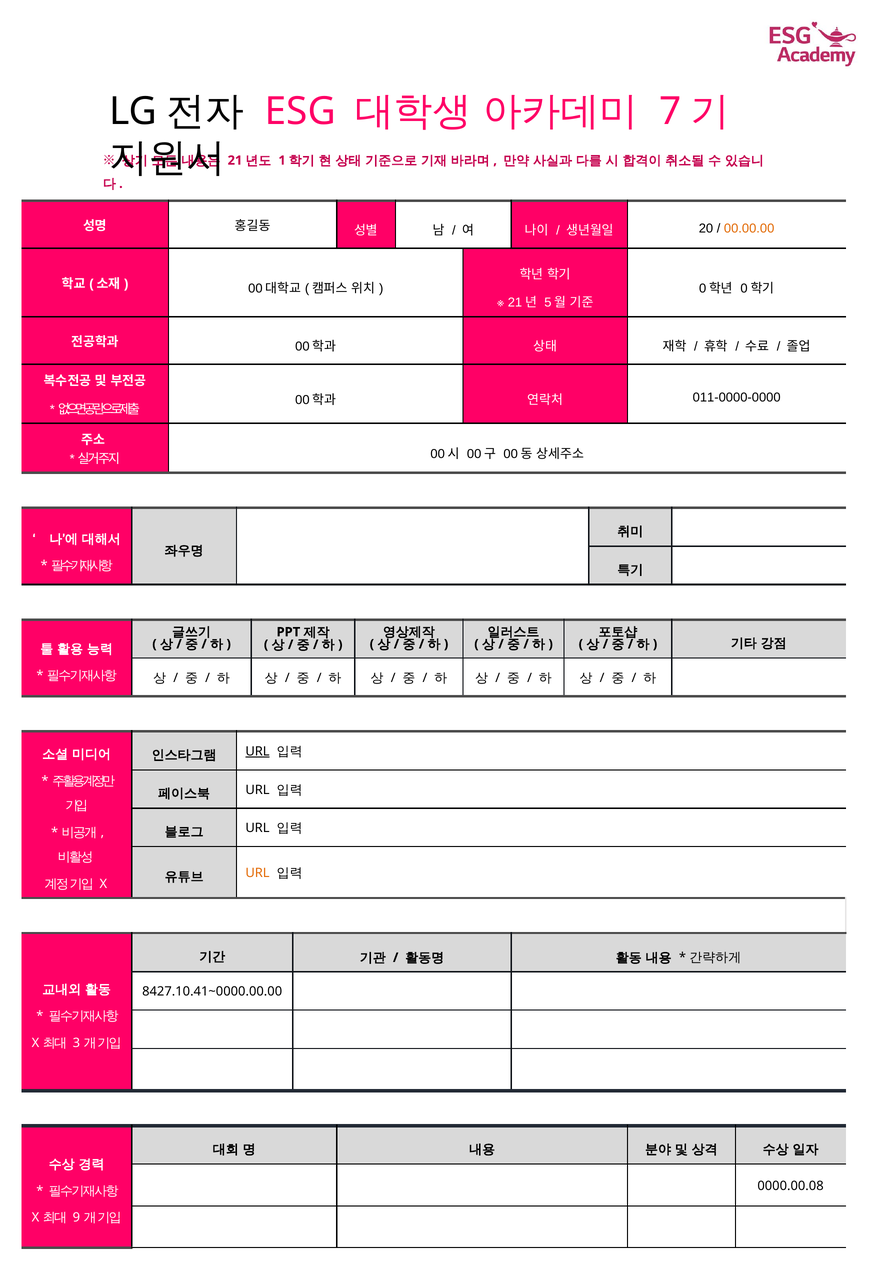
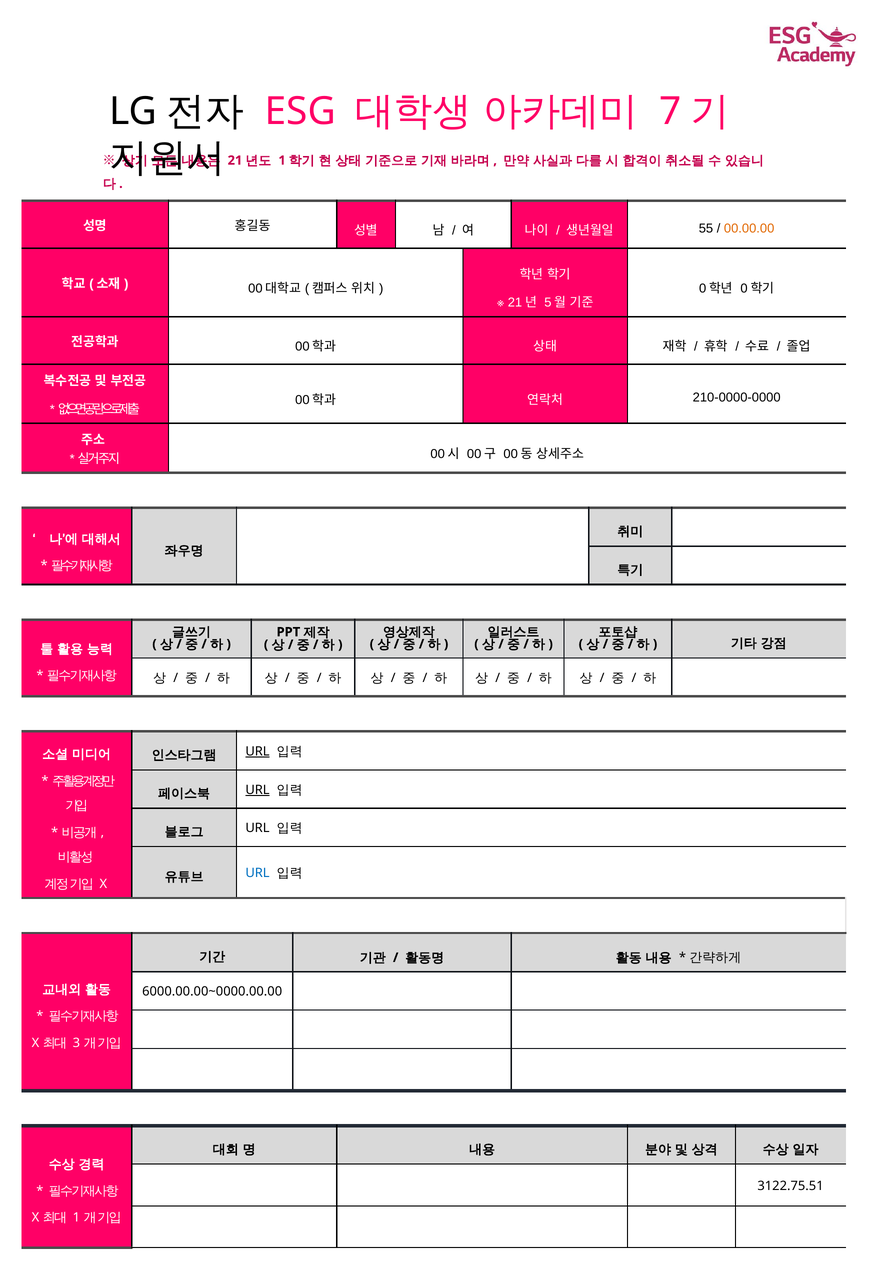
20: 20 -> 55
011-0000-0000: 011-0000-0000 -> 210-0000-0000
URL at (258, 790) underline: none -> present
URL at (258, 873) colour: orange -> blue
8427.10.41~0000.00.00: 8427.10.41~0000.00.00 -> 6000.00.00~0000.00.00
0000.00.08: 0000.00.08 -> 3122.75.51
9: 9 -> 1
